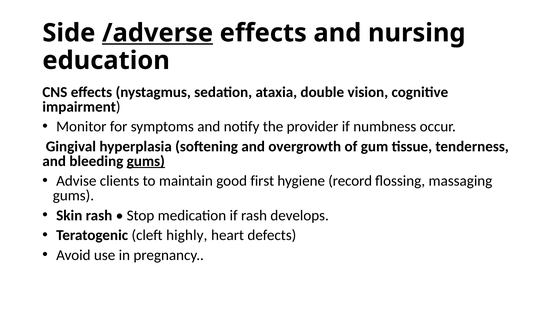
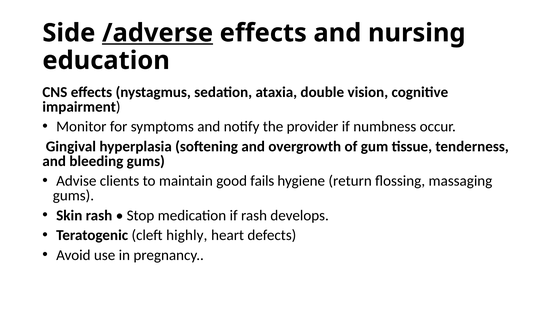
gums at (146, 161) underline: present -> none
first: first -> fails
record: record -> return
